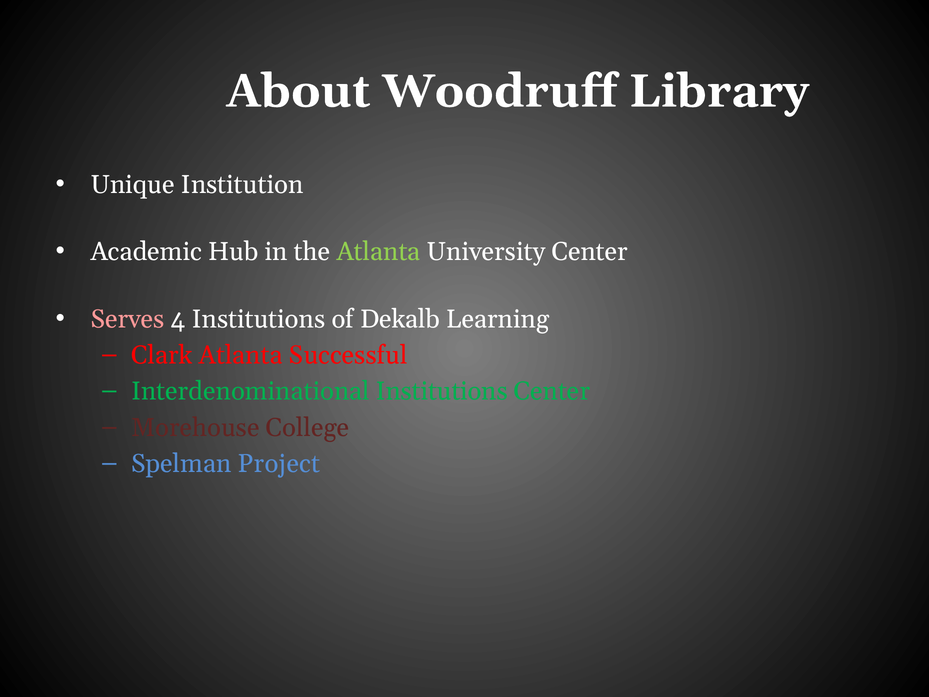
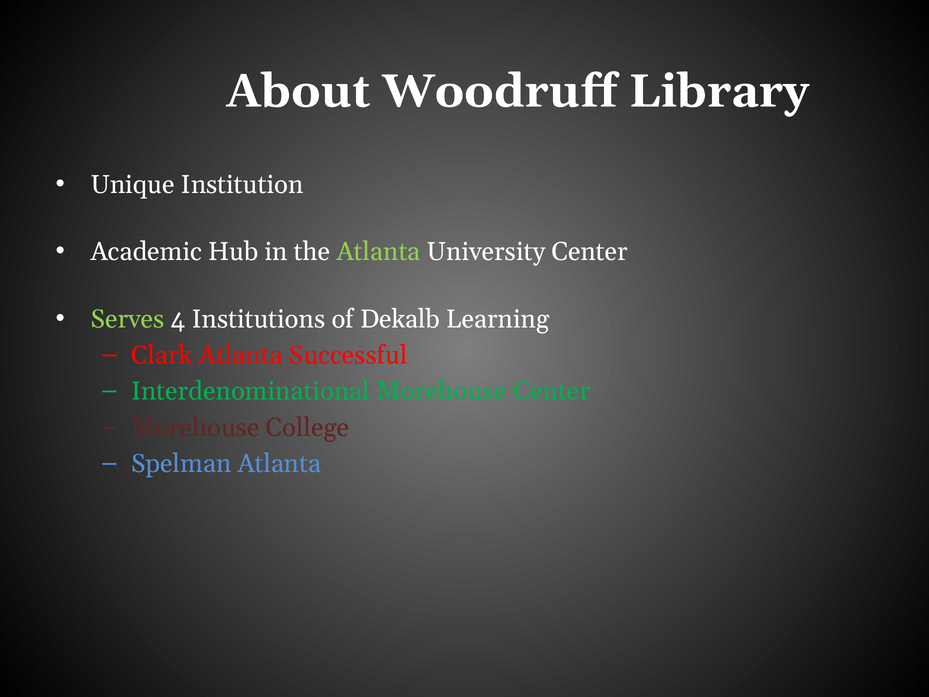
Serves colour: pink -> light green
Interdenominational Institutions: Institutions -> Morehouse
Spelman Project: Project -> Atlanta
